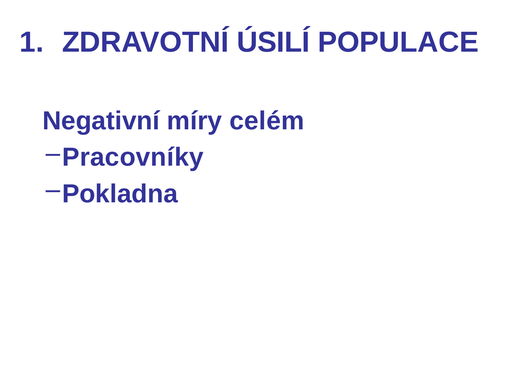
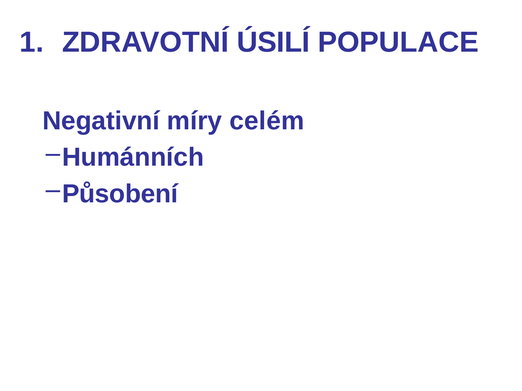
Pracovníky: Pracovníky -> Humánních
Pokladna: Pokladna -> Působení
